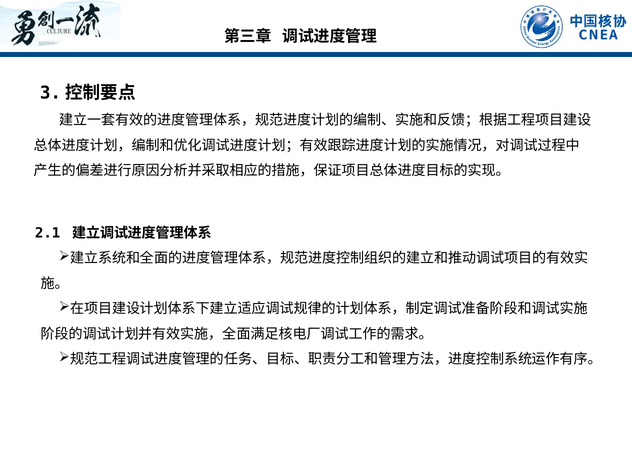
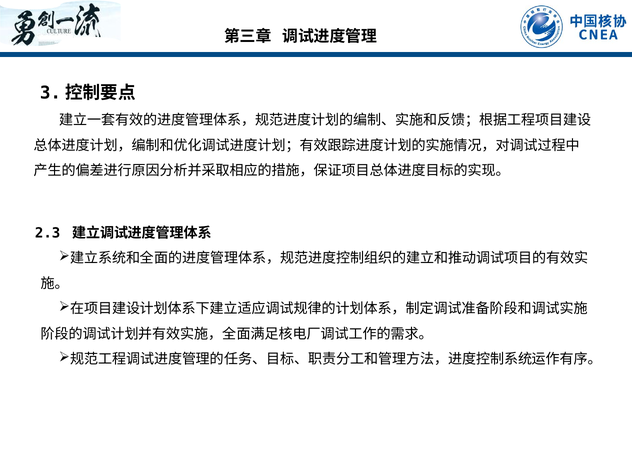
2.1: 2.1 -> 2.3
